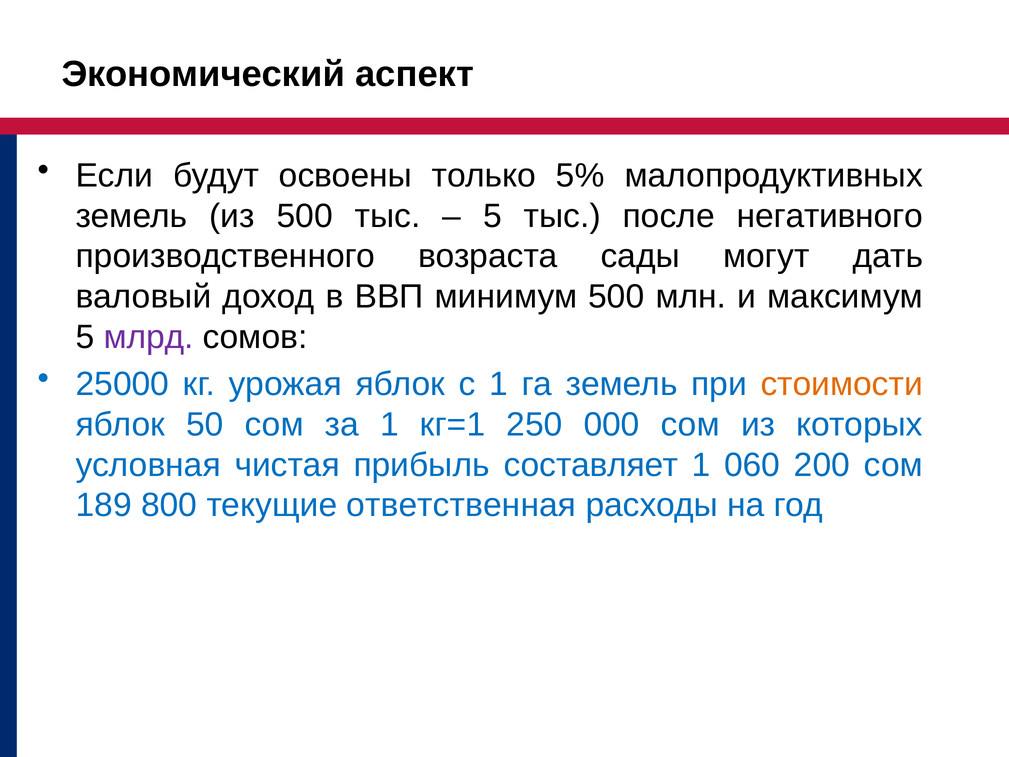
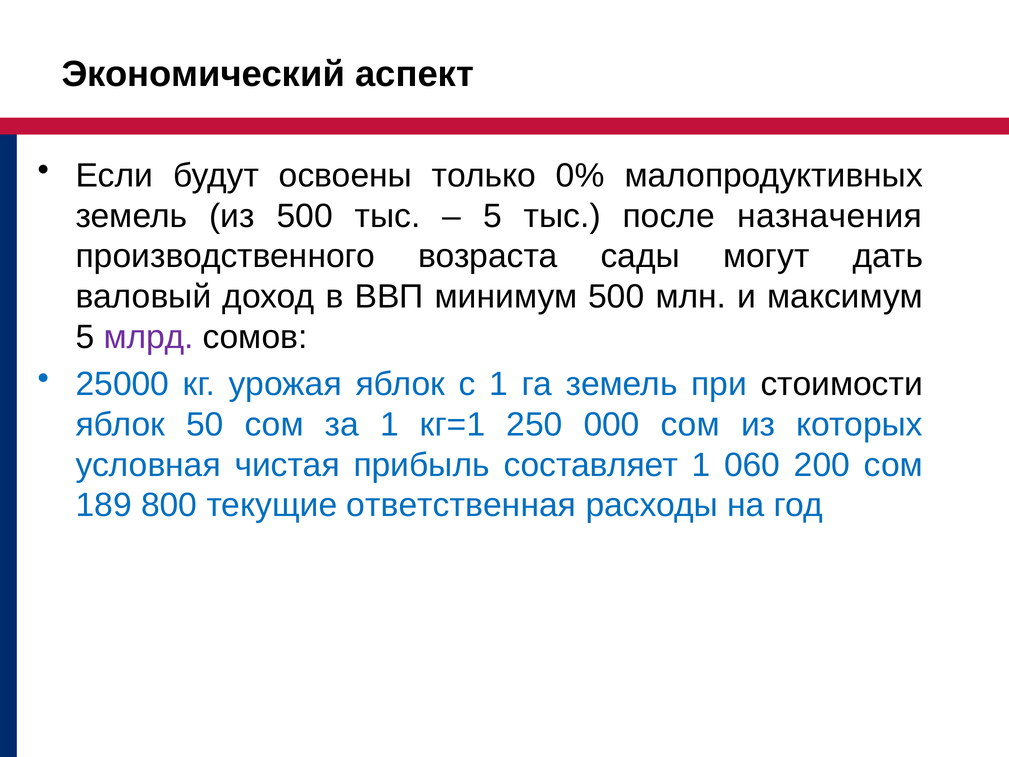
5%: 5% -> 0%
негативного: негативного -> назначения
стоимости colour: orange -> black
